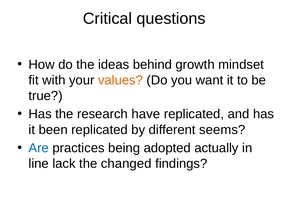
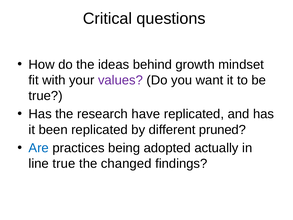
values colour: orange -> purple
seems: seems -> pruned
line lack: lack -> true
